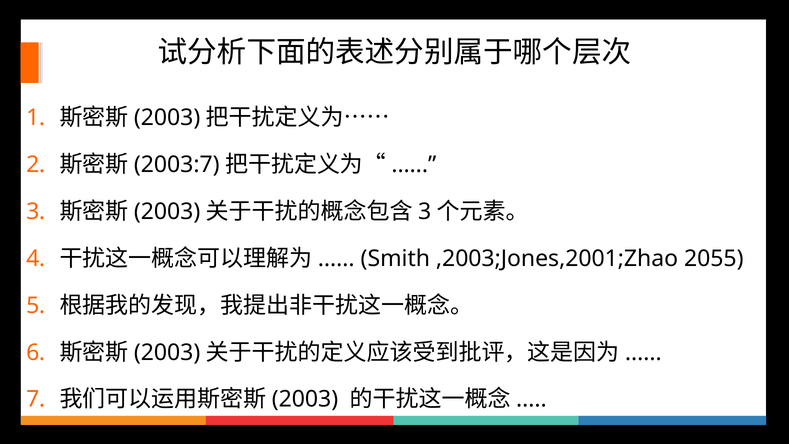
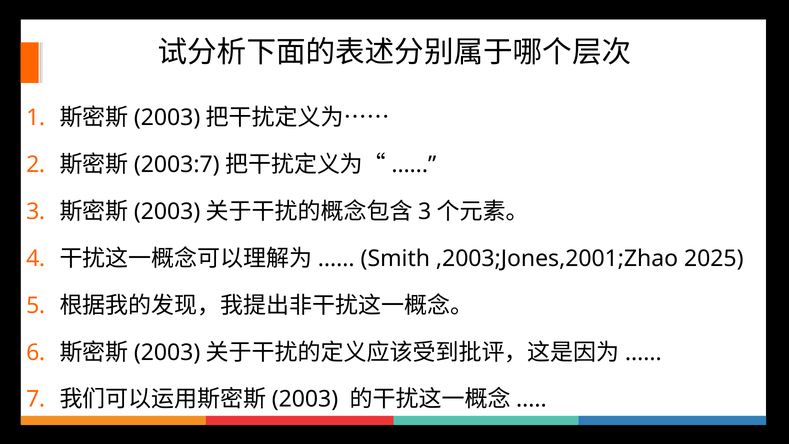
2055: 2055 -> 2025
